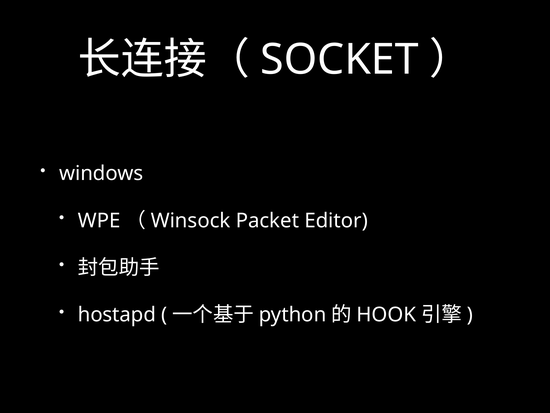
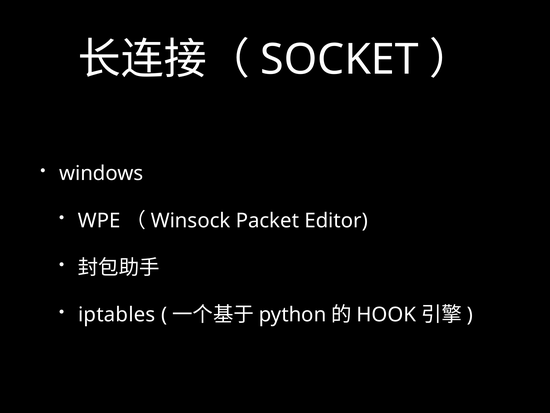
hostapd: hostapd -> iptables
